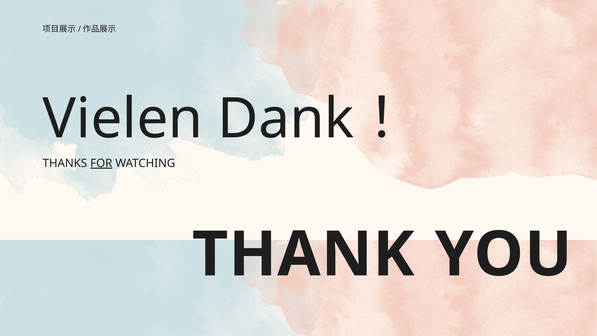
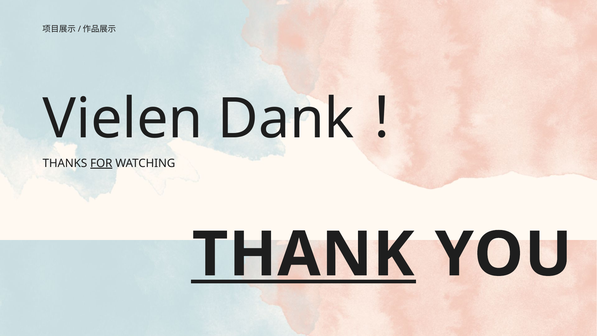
THANK underline: none -> present
